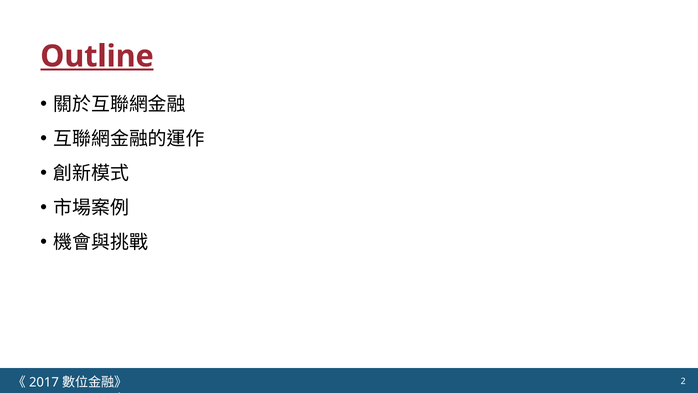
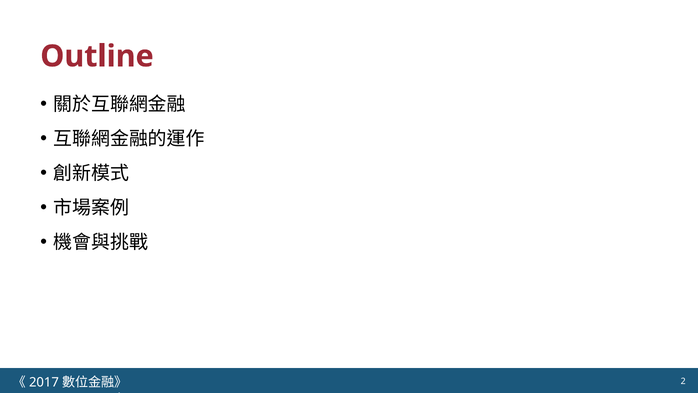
Outline underline: present -> none
